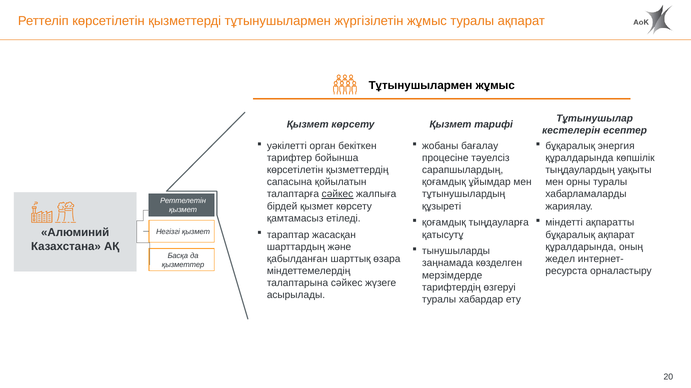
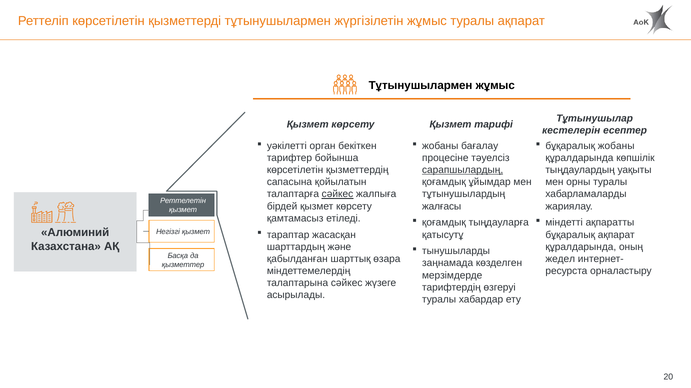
бұқаралық энергия: энергия -> жобаны
сарапшылардың underline: none -> present
құзыреті: құзыреті -> жалғасы
